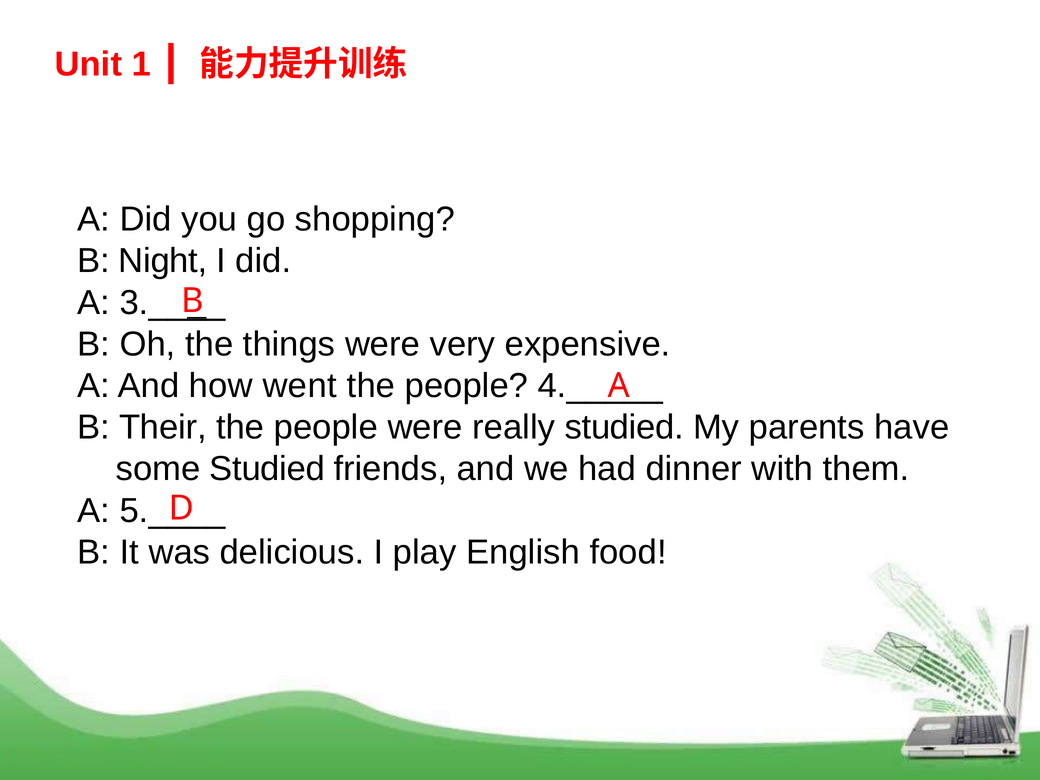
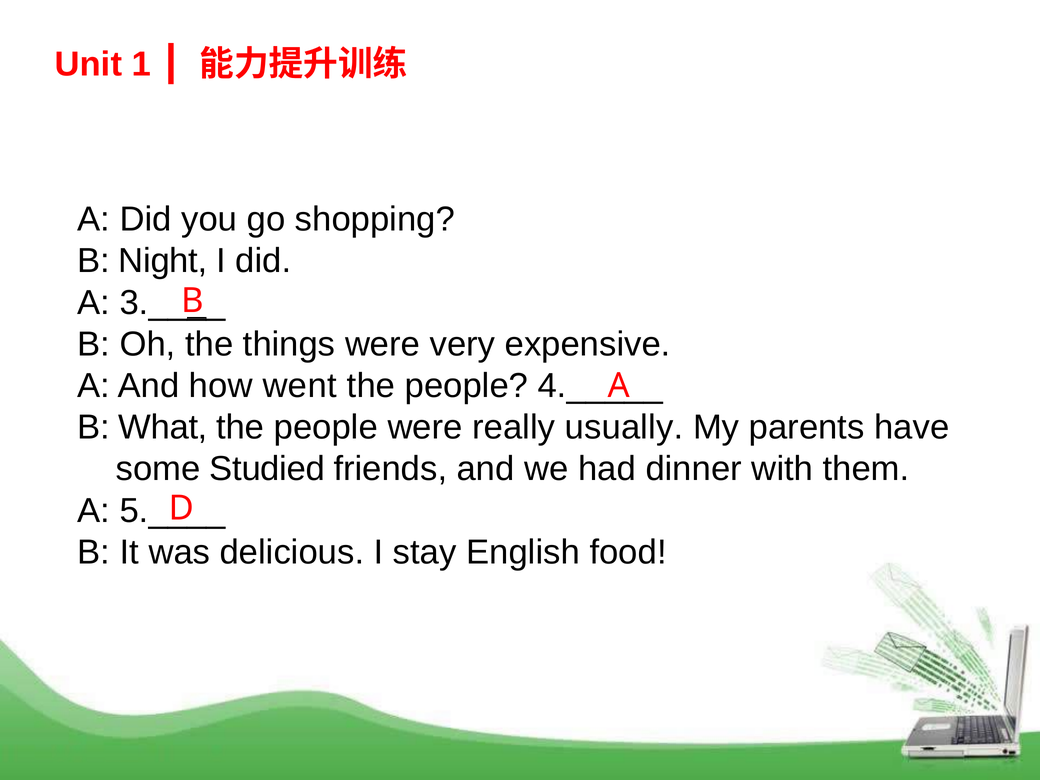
Their: Their -> What
really studied: studied -> usually
play: play -> stay
